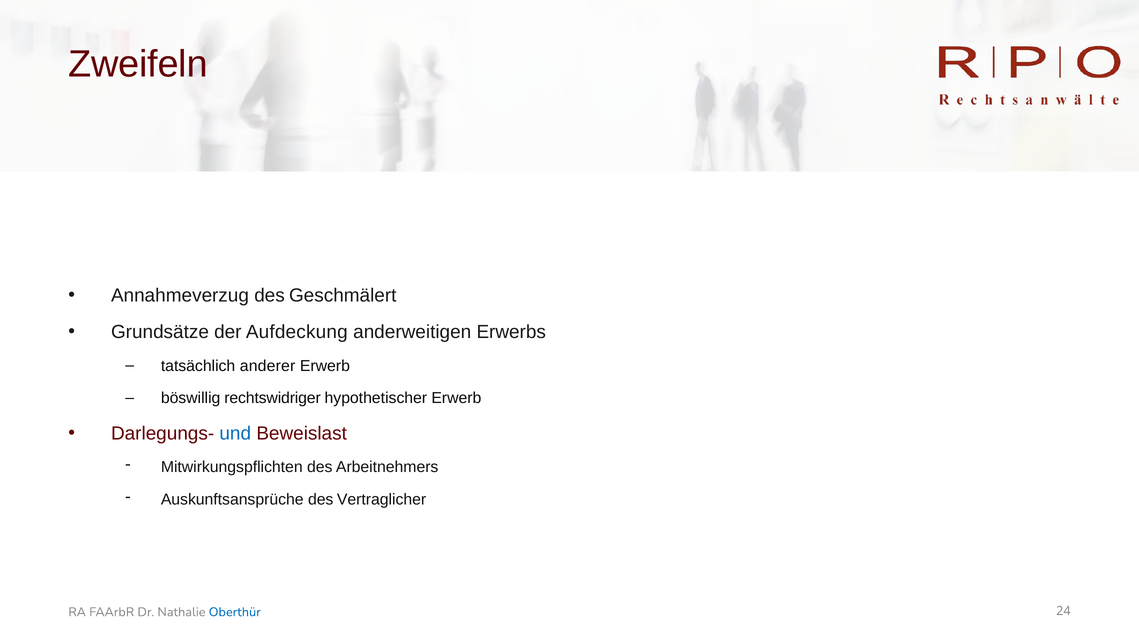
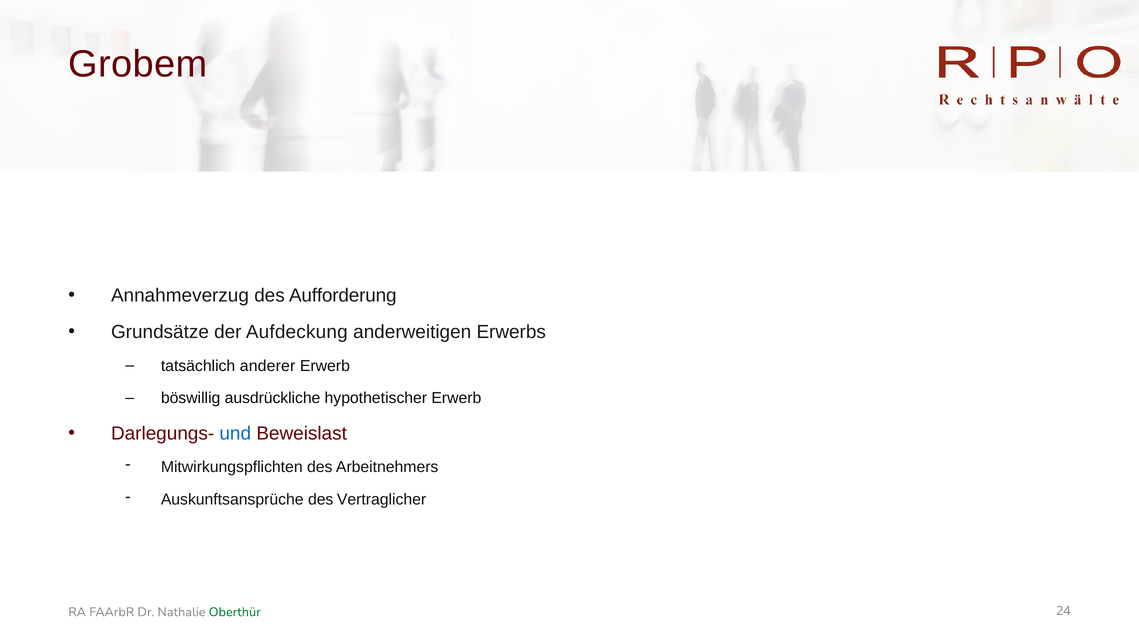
Zweifeln: Zweifeln -> Grobem
Geschmälert: Geschmälert -> Aufforderung
rechtswidriger: rechtswidriger -> ausdrückliche
Oberthür colour: blue -> green
